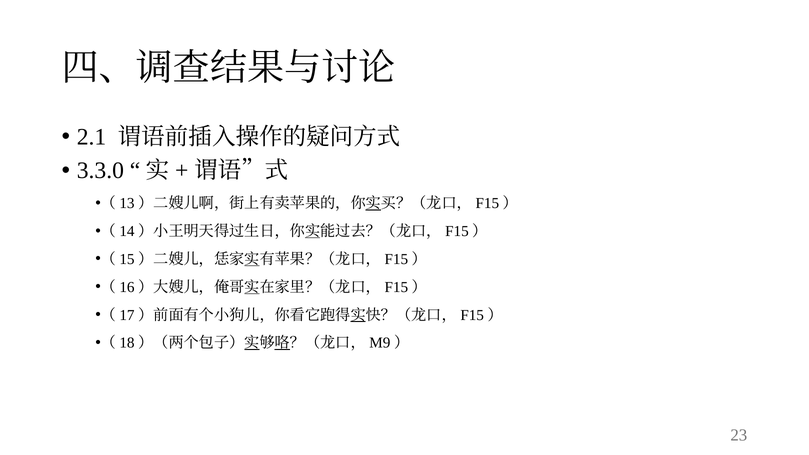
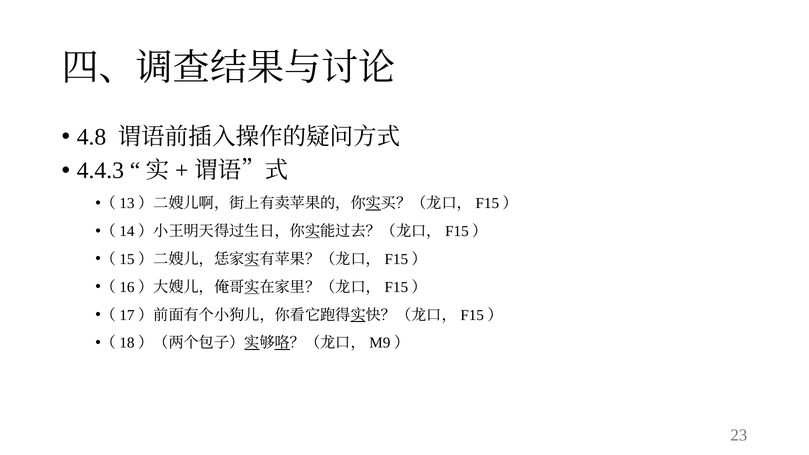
2.1: 2.1 -> 4.8
3.3.0: 3.3.0 -> 4.4.3
